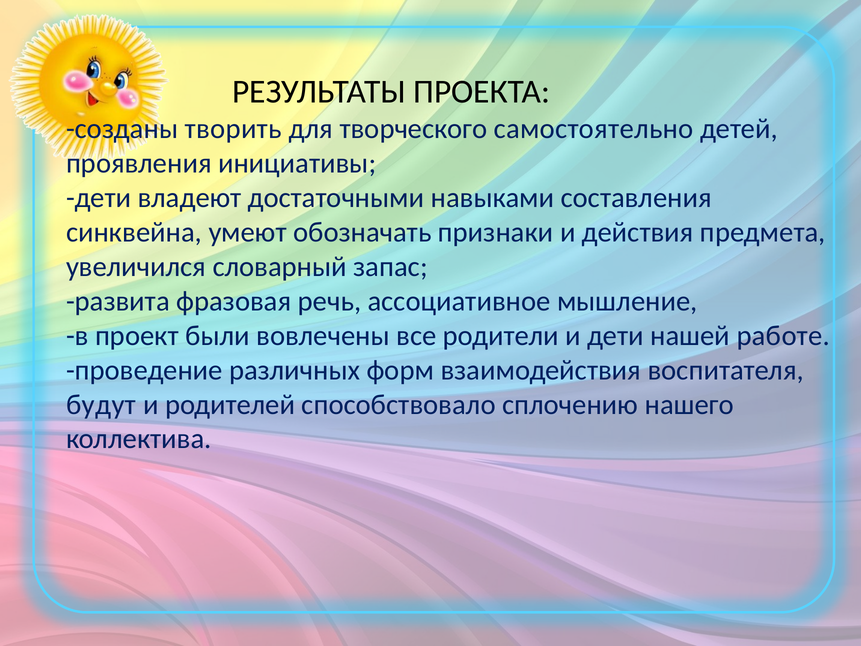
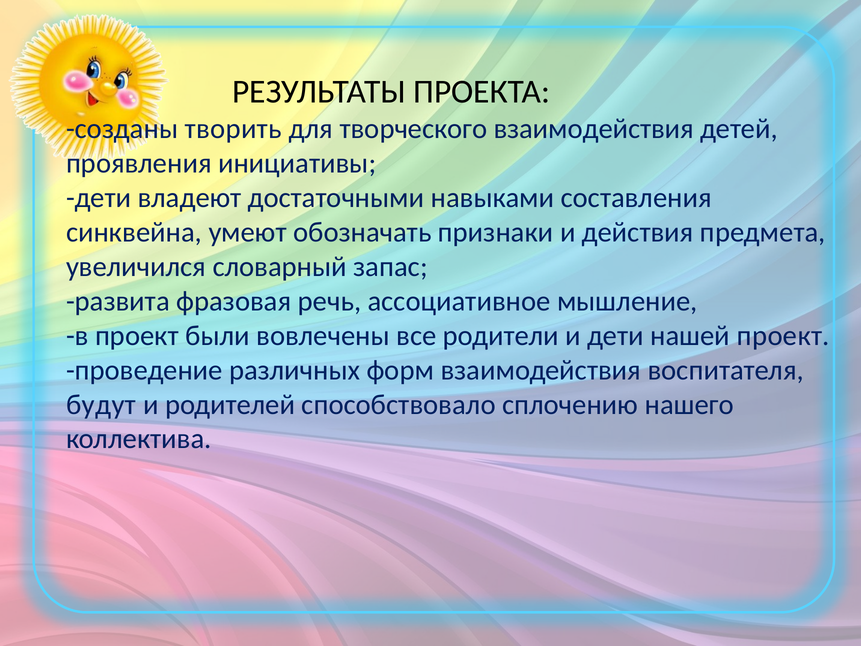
творческого самостоятельно: самостоятельно -> взаимодействия
нашей работе: работе -> проект
